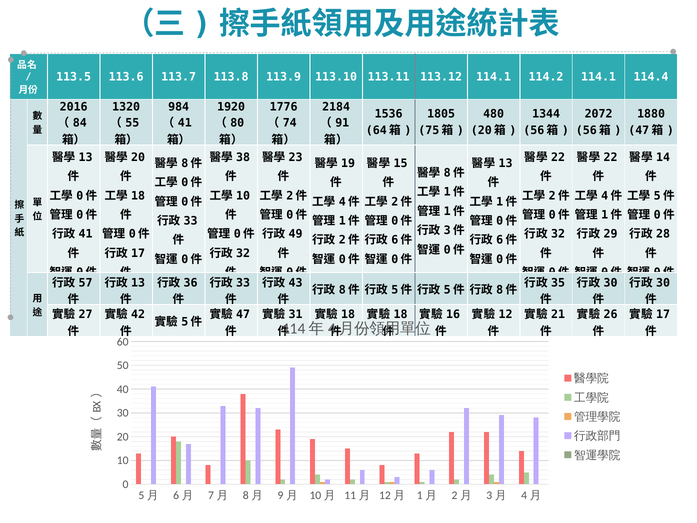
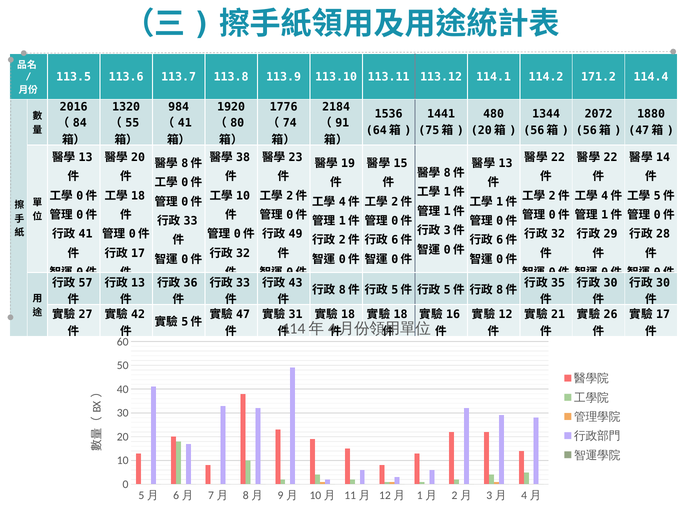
114.2 114.1: 114.1 -> 171.2
1805: 1805 -> 1441
